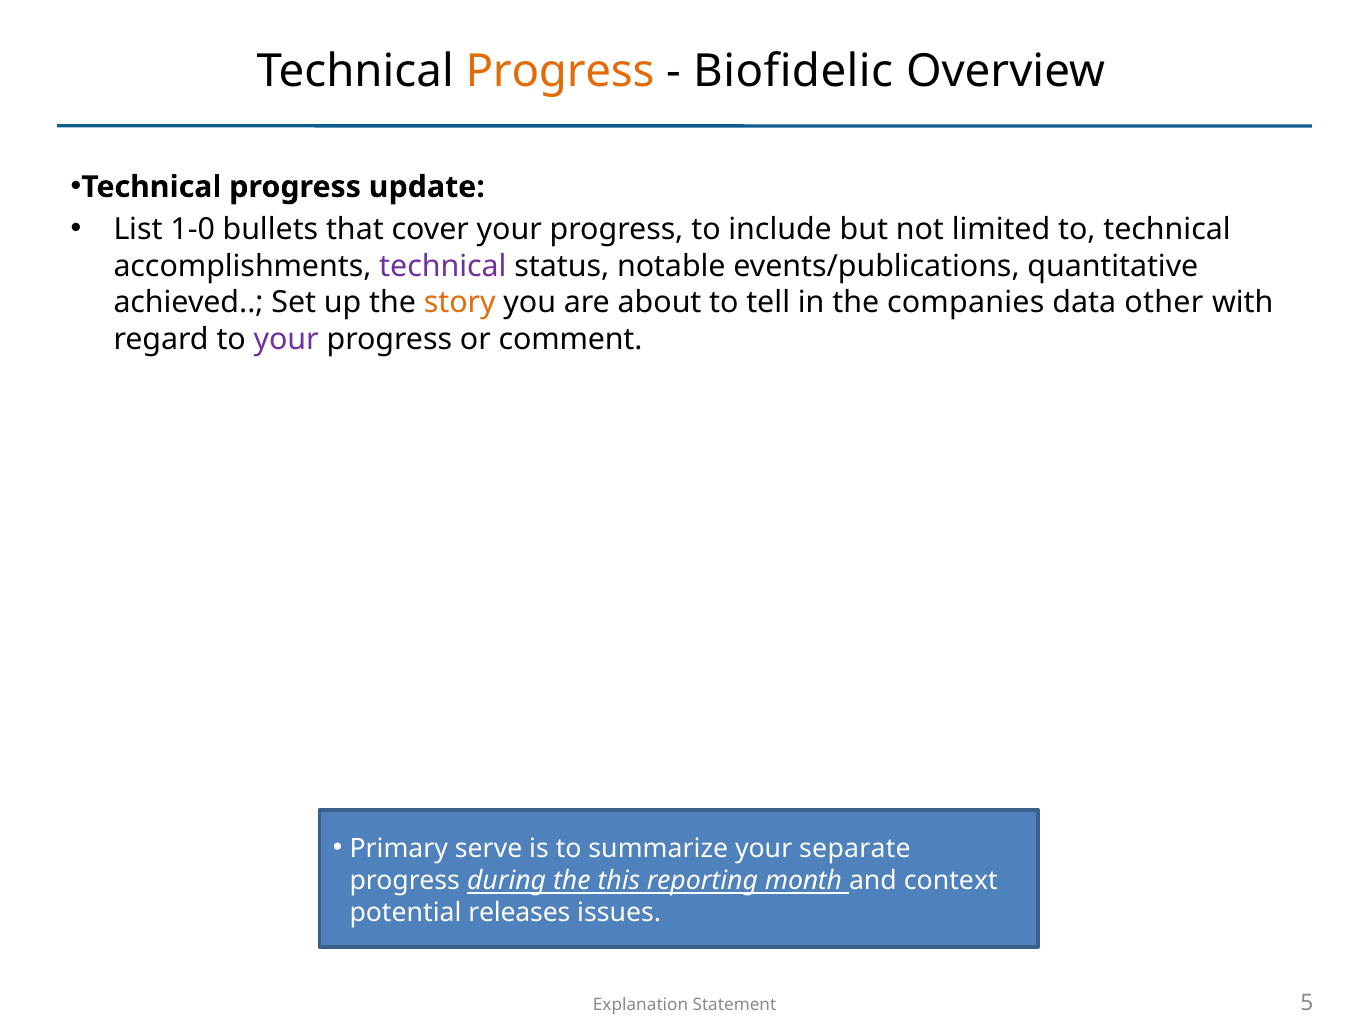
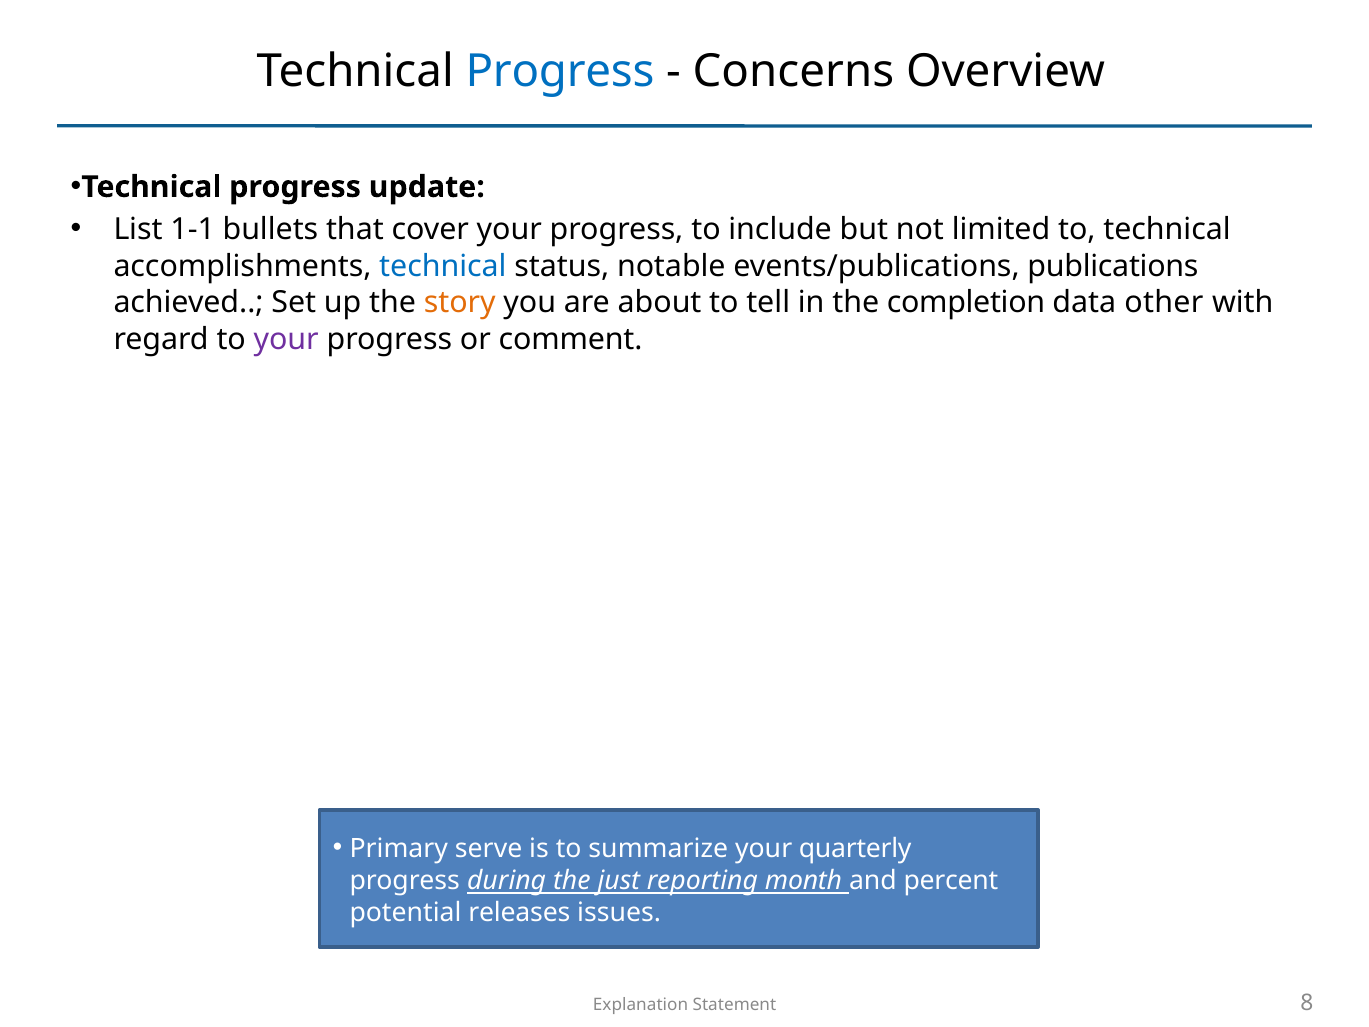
Progress at (560, 72) colour: orange -> blue
Biofidelic: Biofidelic -> Concerns
1-0: 1-0 -> 1-1
technical at (443, 266) colour: purple -> blue
quantitative: quantitative -> publications
companies: companies -> completion
separate: separate -> quarterly
this: this -> just
context: context -> percent
5: 5 -> 8
